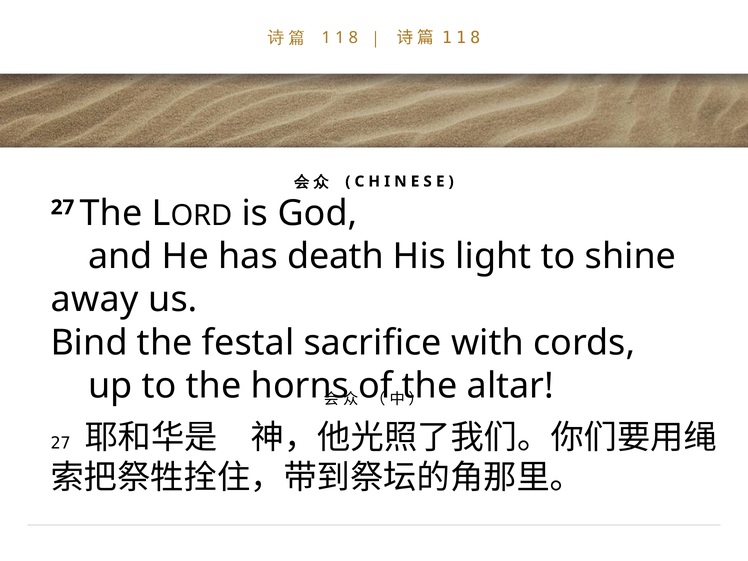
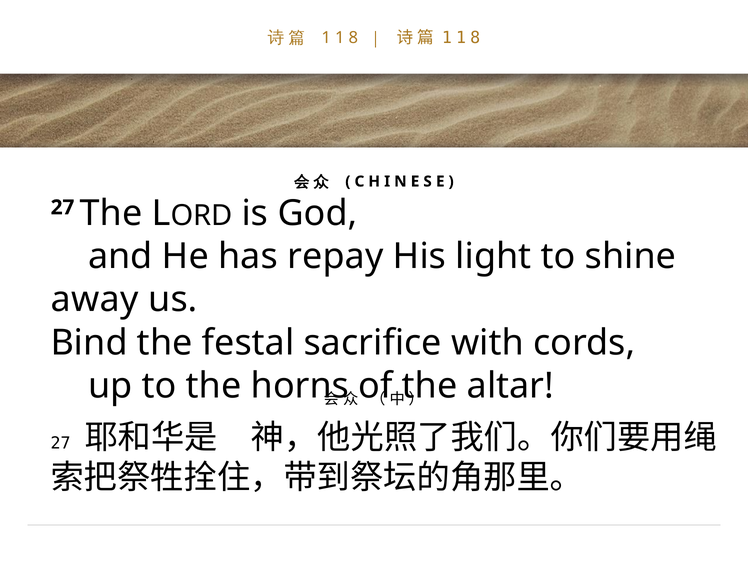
death: death -> repay
